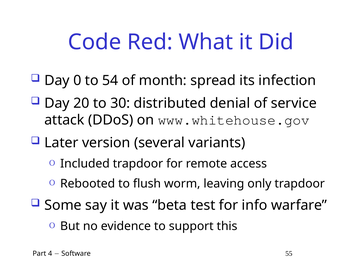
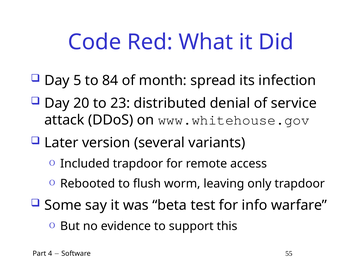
0: 0 -> 5
54: 54 -> 84
30: 30 -> 23
